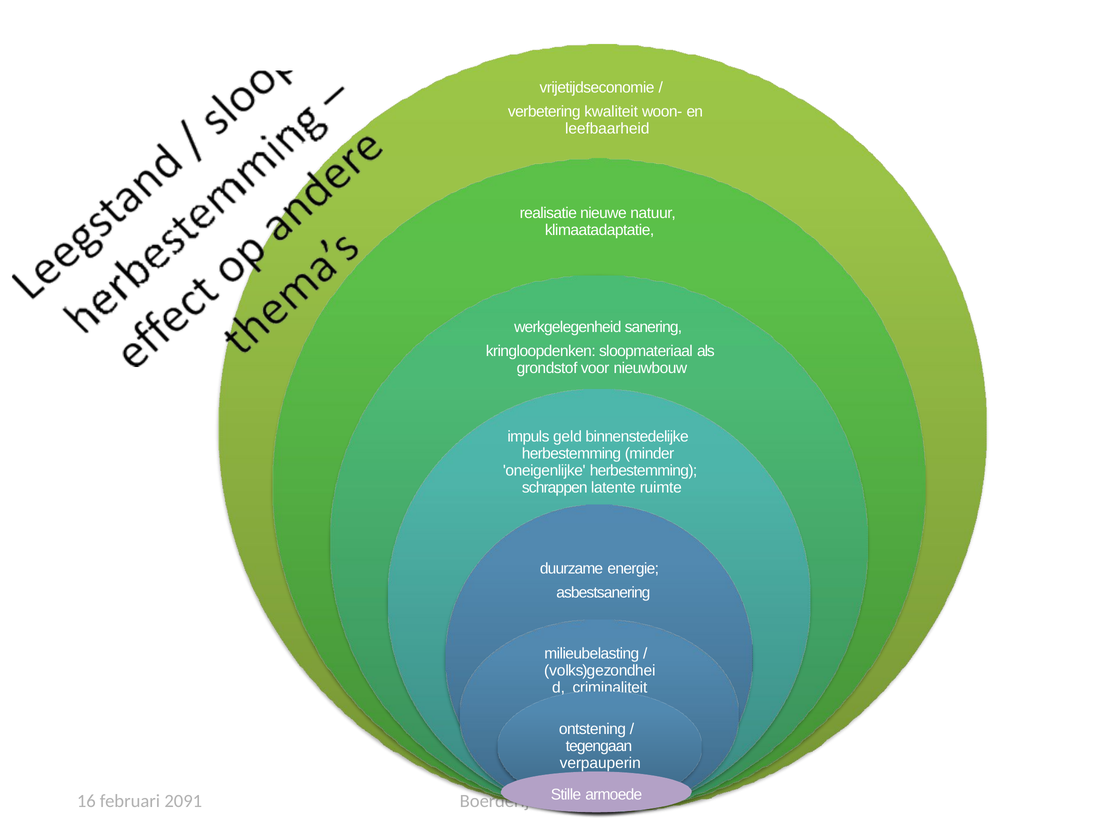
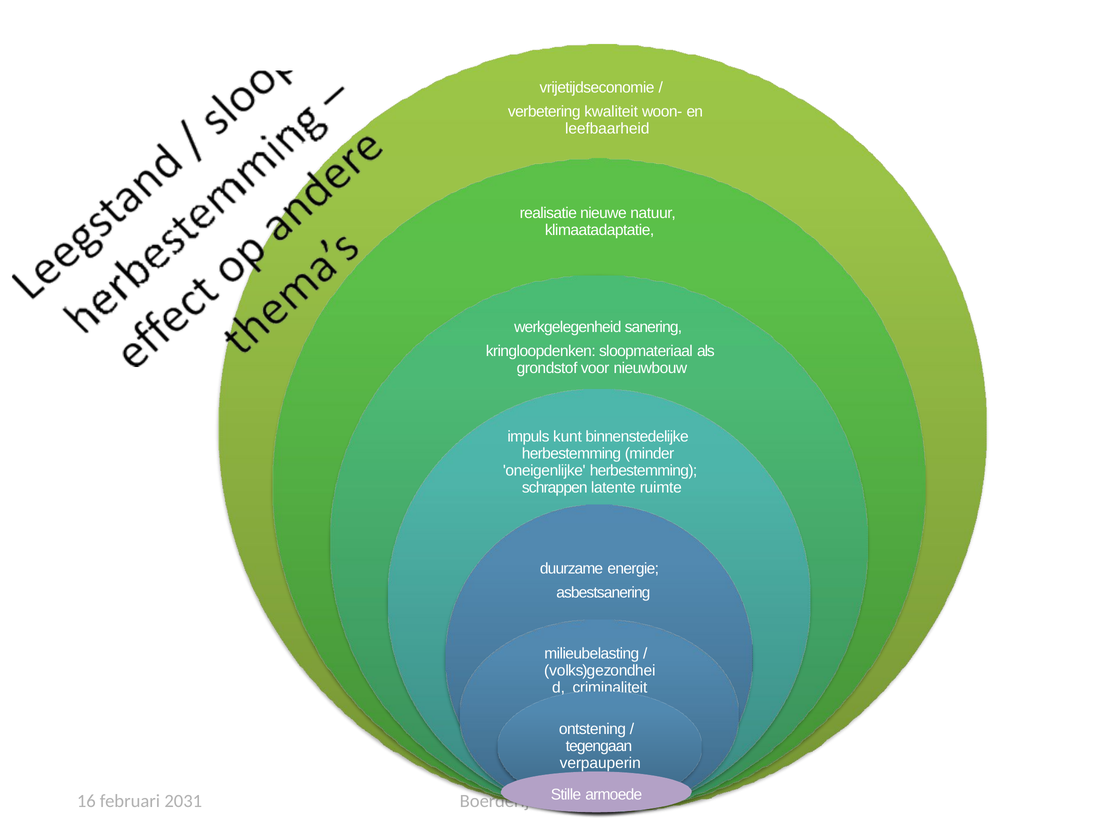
geld: geld -> kunt
2091: 2091 -> 2031
